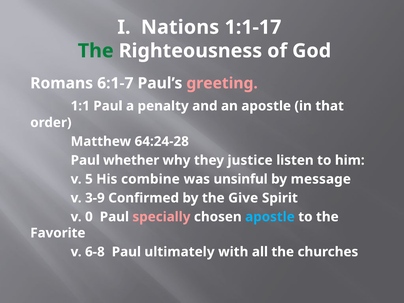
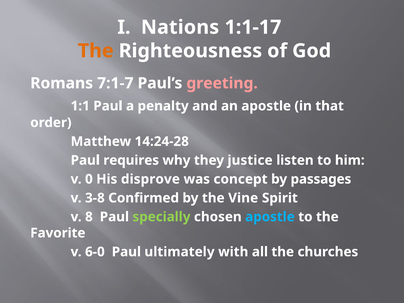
The at (96, 51) colour: green -> orange
6:1-7: 6:1-7 -> 7:1-7
64:24-28: 64:24-28 -> 14:24-28
whether: whether -> requires
5: 5 -> 0
combine: combine -> disprove
unsinful: unsinful -> concept
message: message -> passages
3-9: 3-9 -> 3-8
Give: Give -> Vine
0: 0 -> 8
specially colour: pink -> light green
6-8: 6-8 -> 6-0
